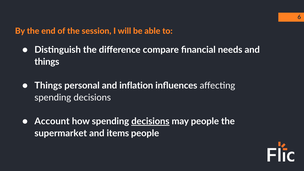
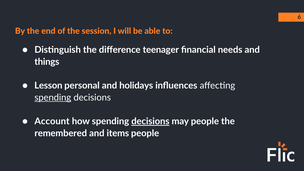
compare: compare -> teenager
Things at (48, 86): Things -> Lesson
inflation: inflation -> holidays
spending at (53, 98) underline: none -> present
supermarket: supermarket -> remembered
